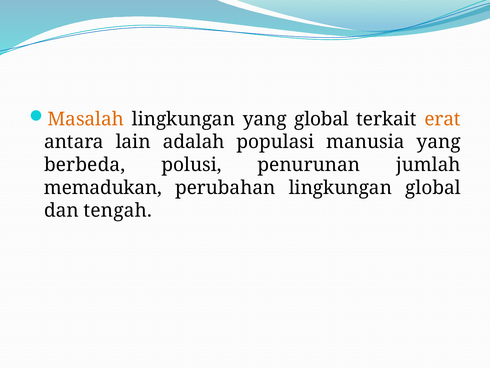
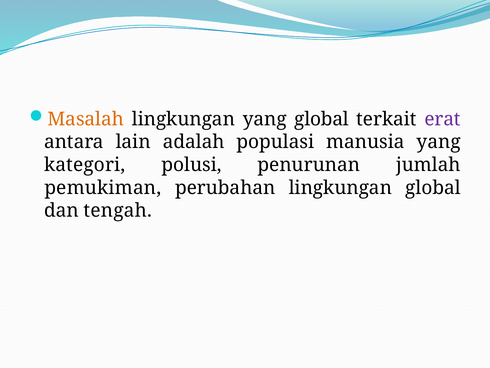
erat colour: orange -> purple
berbeda: berbeda -> kategori
memadukan: memadukan -> pemukiman
